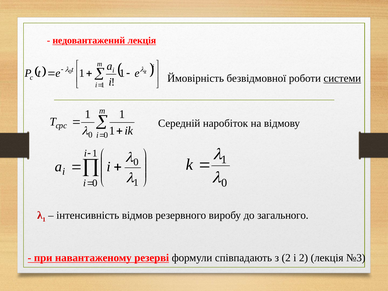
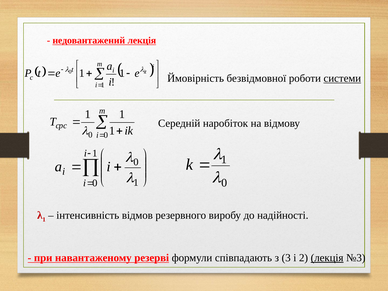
загального: загального -> надійності
з 2: 2 -> 3
лекція at (327, 258) underline: none -> present
